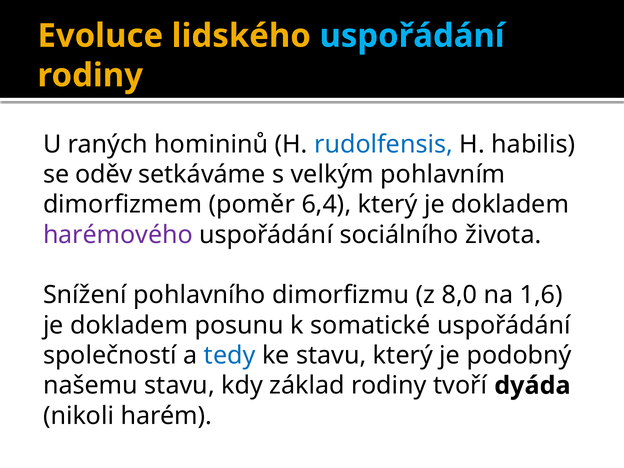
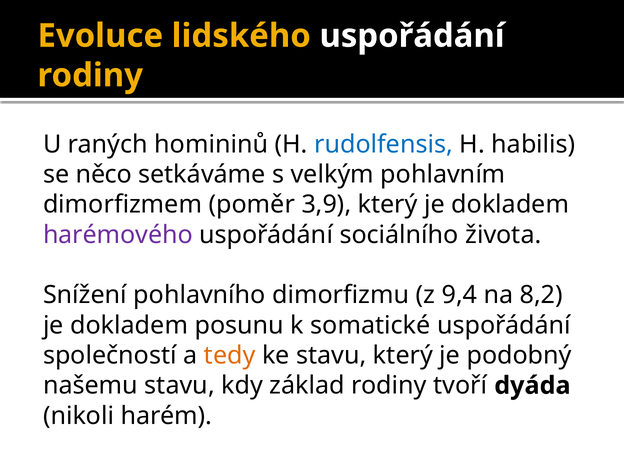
uspořádání at (412, 36) colour: light blue -> white
oděv: oděv -> něco
6,4: 6,4 -> 3,9
8,0: 8,0 -> 9,4
1,6: 1,6 -> 8,2
tedy colour: blue -> orange
